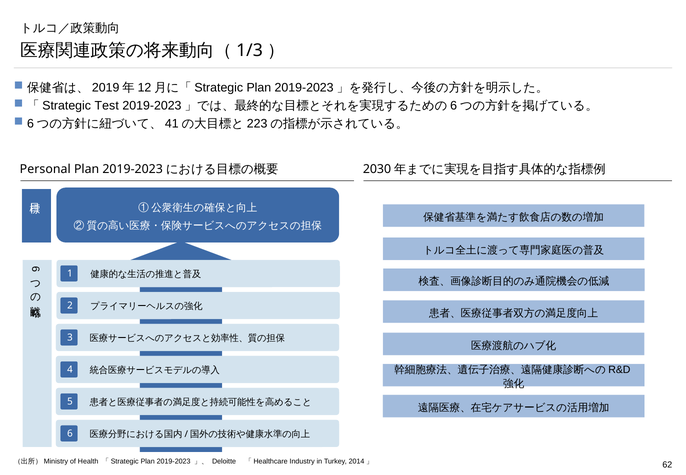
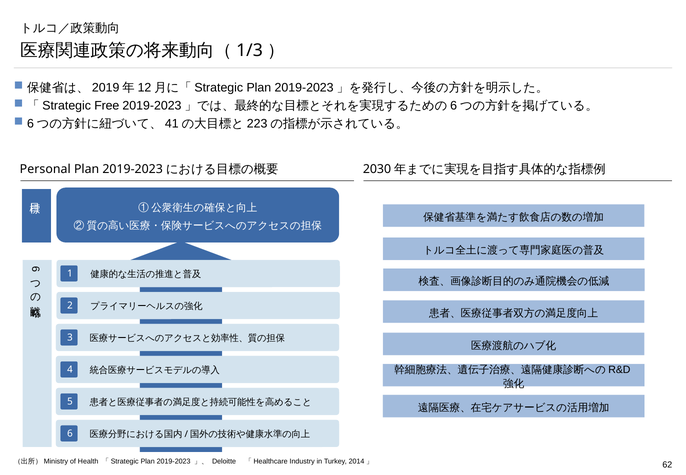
Test: Test -> Free
